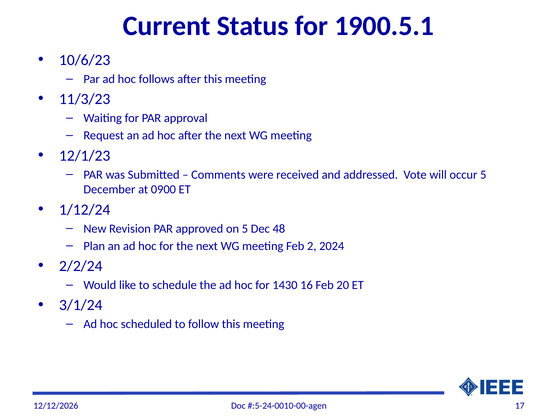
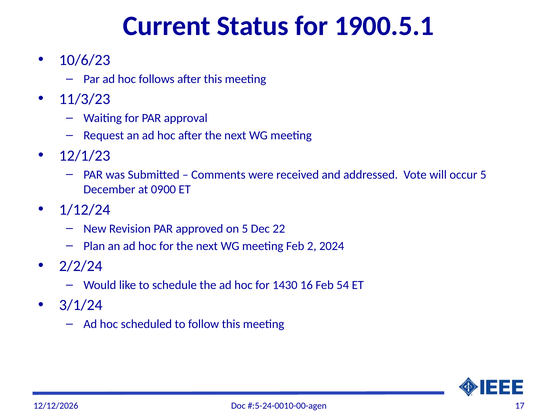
48: 48 -> 22
20: 20 -> 54
